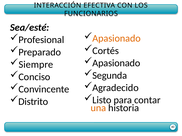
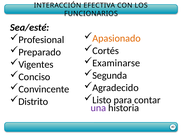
Apasionado at (116, 63): Apasionado -> Examinarse
Siempre: Siempre -> Vigentes
una colour: orange -> purple
